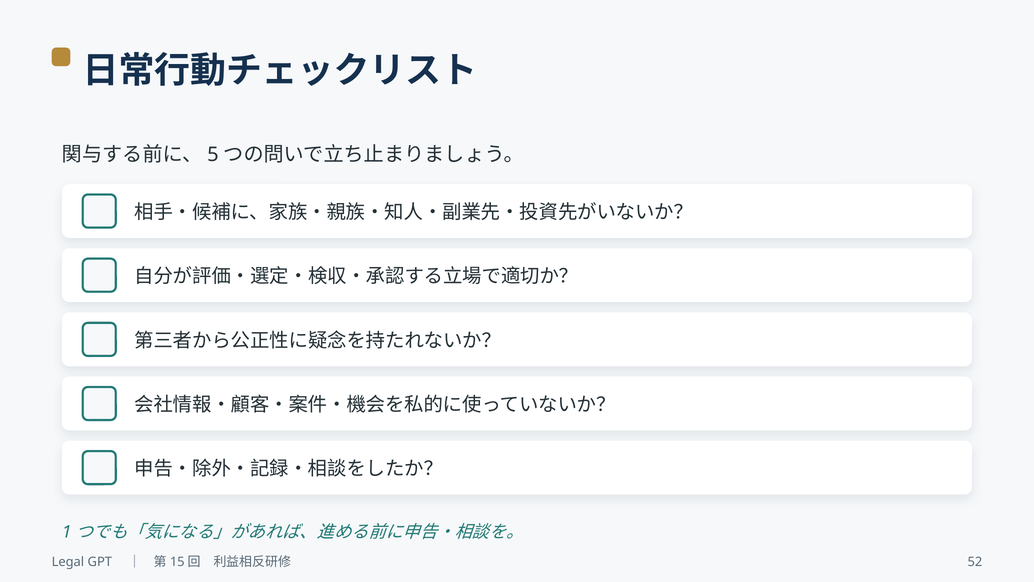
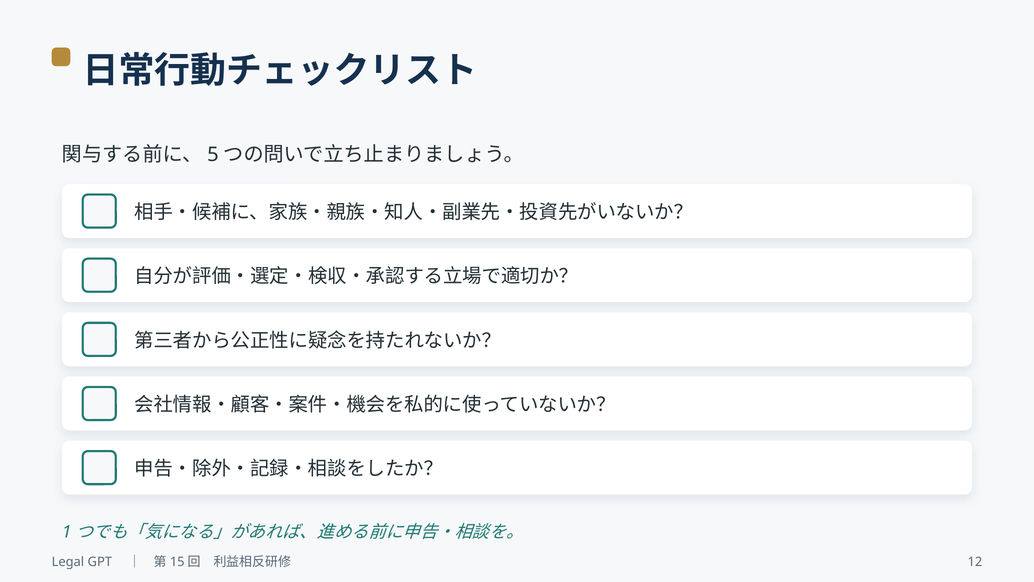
52: 52 -> 12
